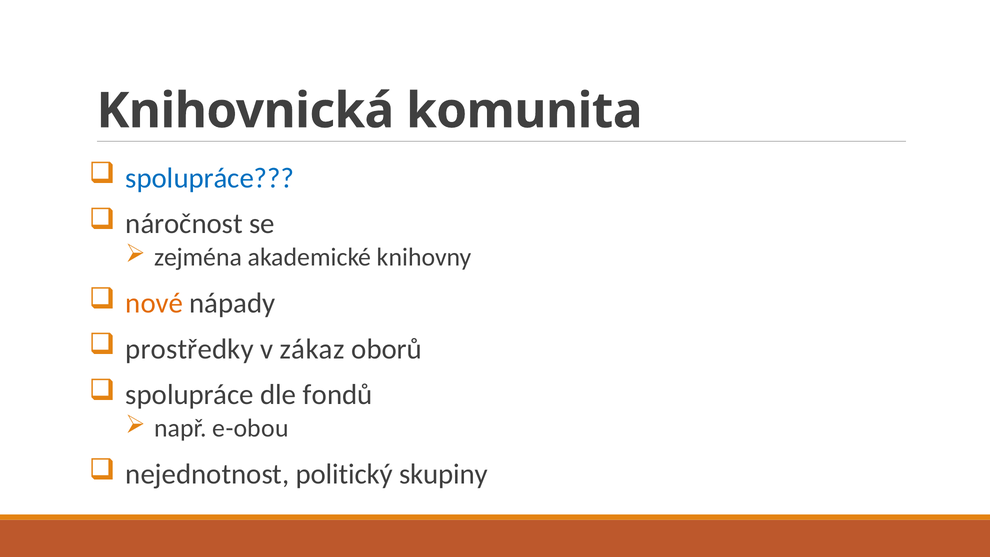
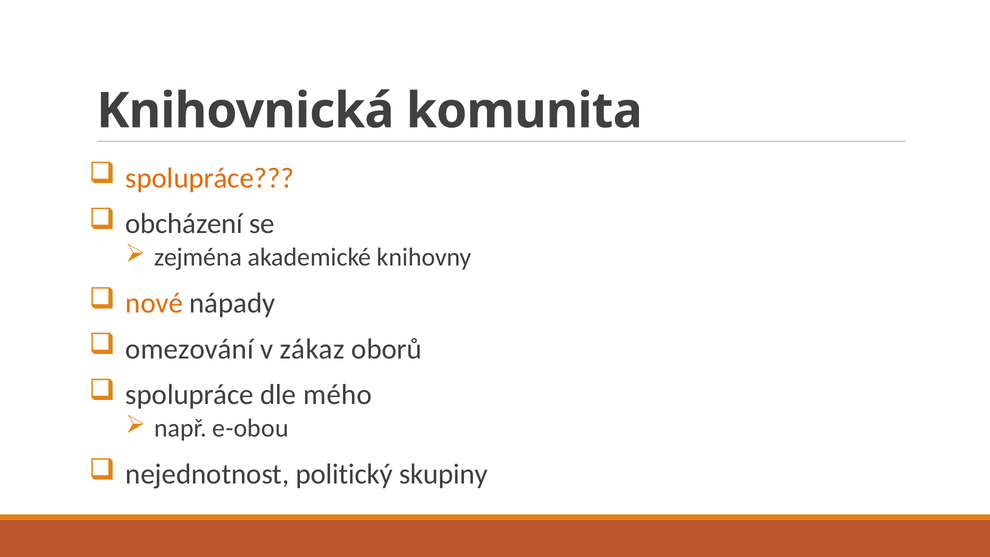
spolupráce at (210, 178) colour: blue -> orange
náročnost: náročnost -> obcházení
prostředky: prostředky -> omezování
fondů: fondů -> mého
